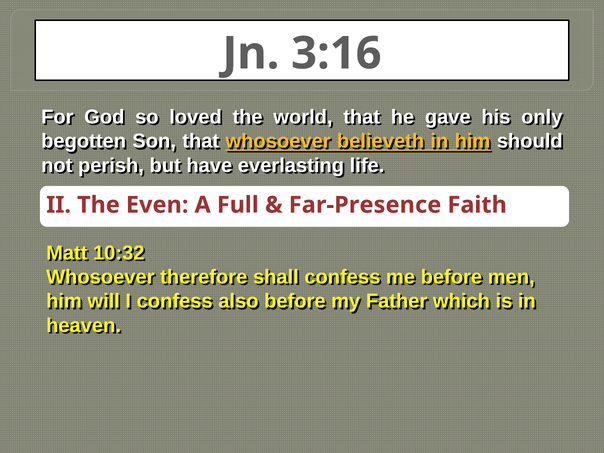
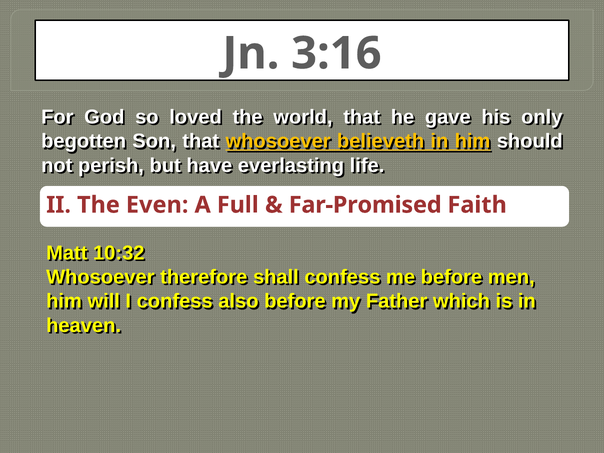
Far-Presence: Far-Presence -> Far-Promised
